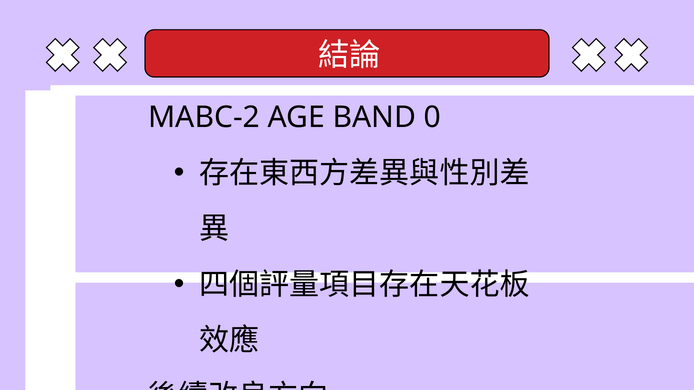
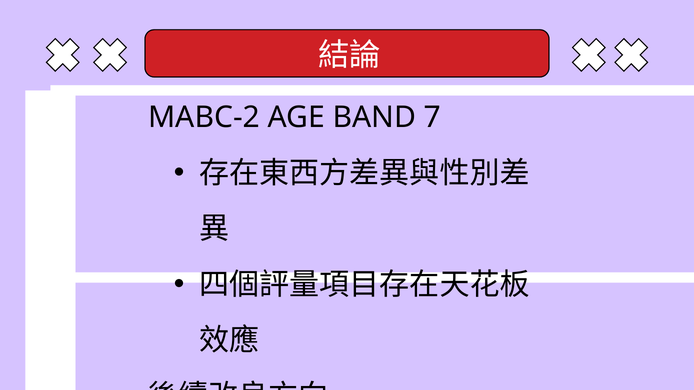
0: 0 -> 7
